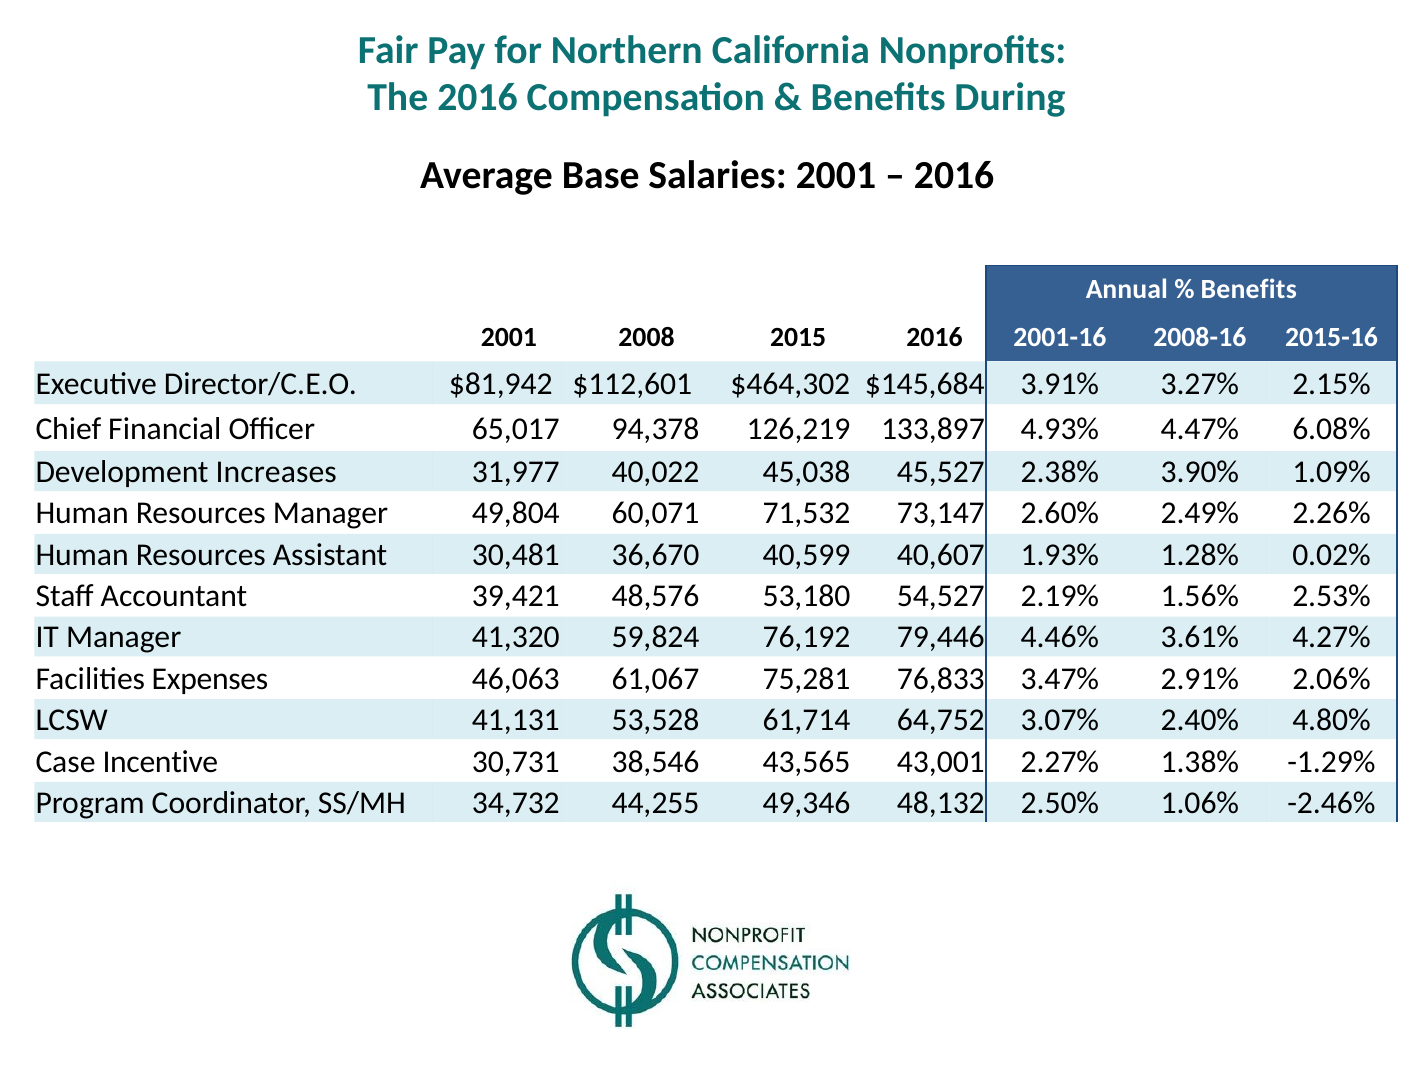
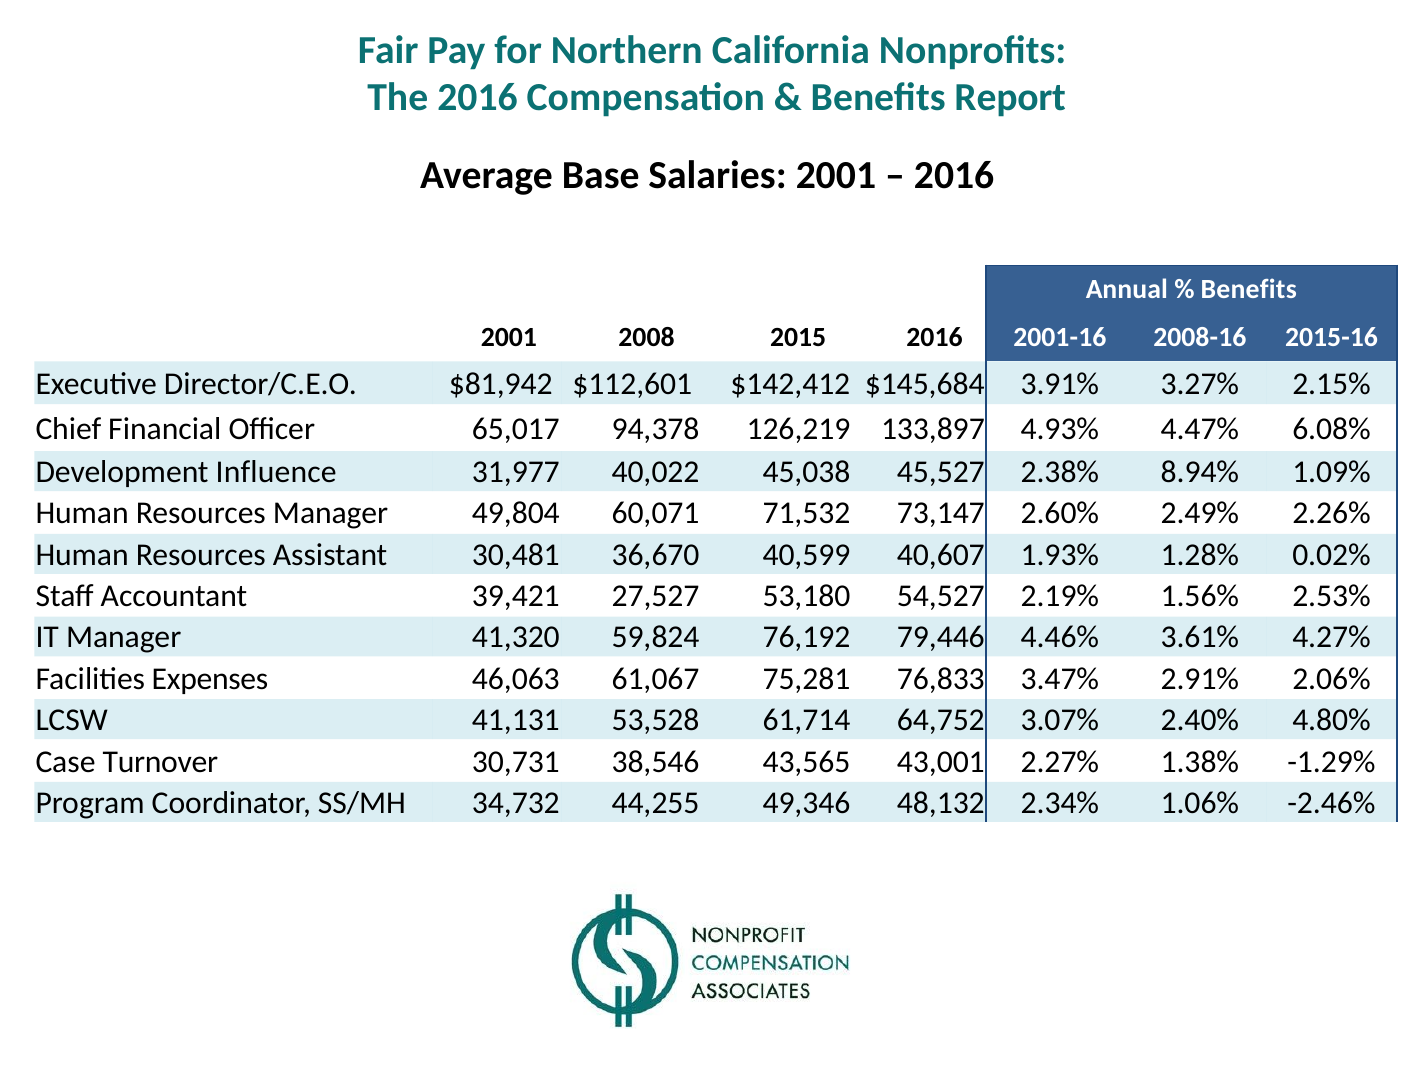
During: During -> Report
$464,302: $464,302 -> $142,412
Increases: Increases -> Influence
3.90%: 3.90% -> 8.94%
48,576: 48,576 -> 27,527
Incentive: Incentive -> Turnover
2.50%: 2.50% -> 2.34%
